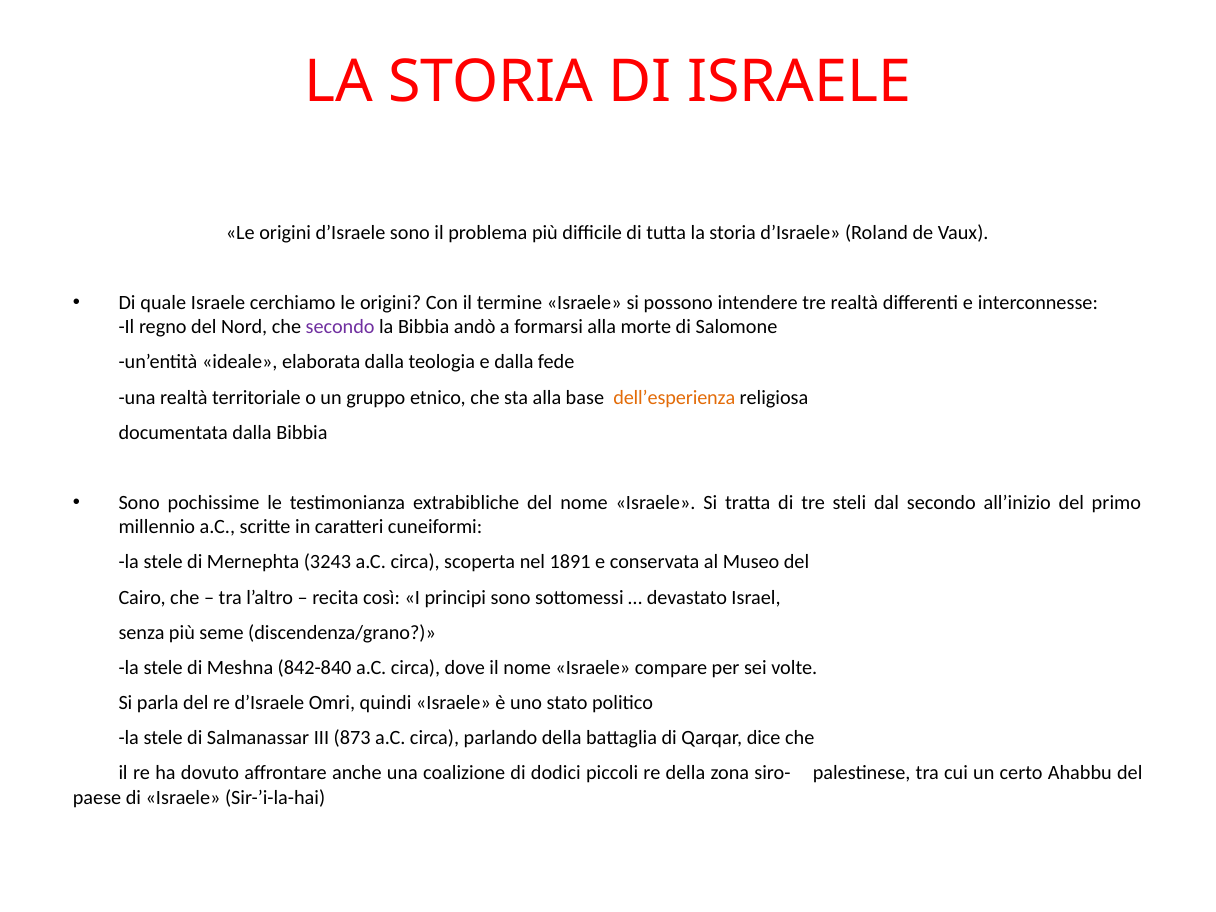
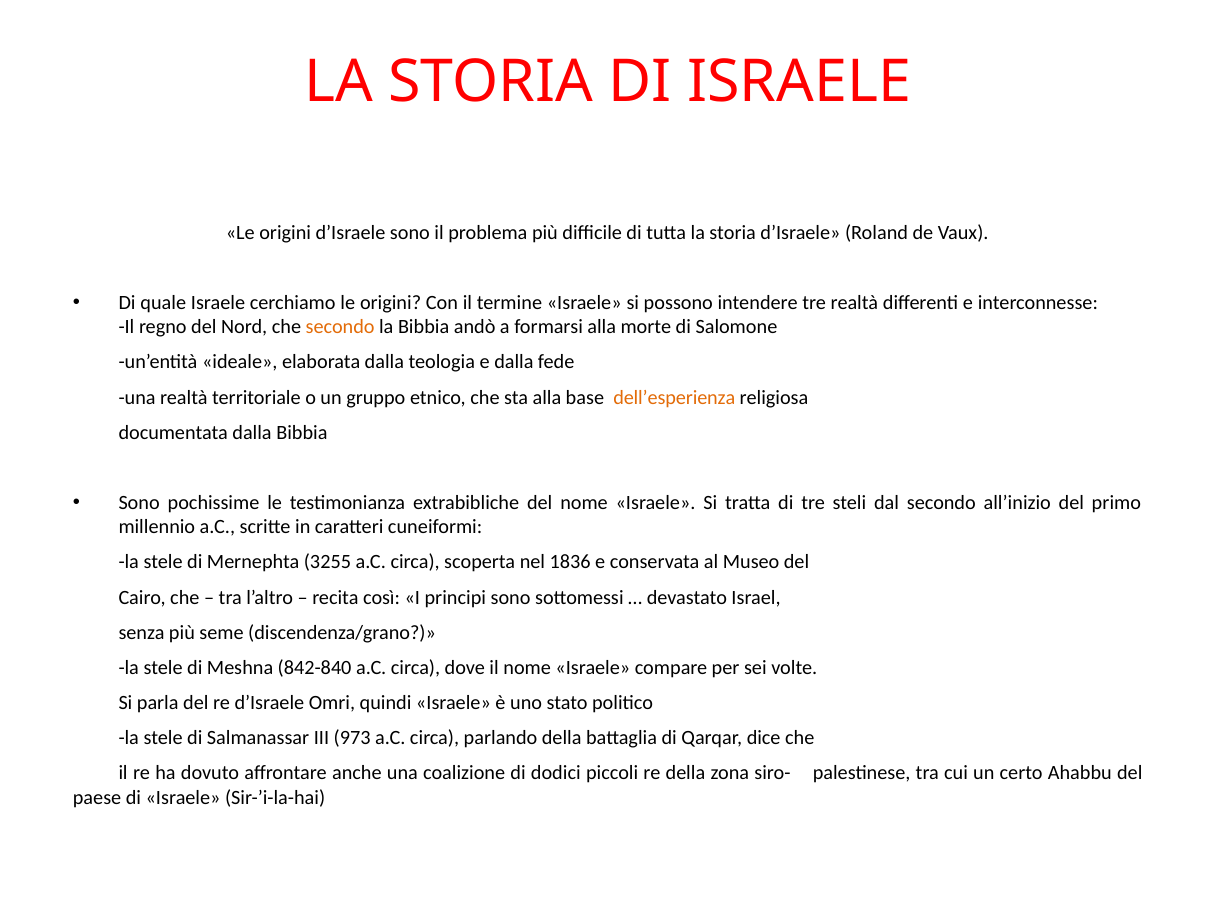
secondo at (340, 327) colour: purple -> orange
3243: 3243 -> 3255
1891: 1891 -> 1836
873: 873 -> 973
